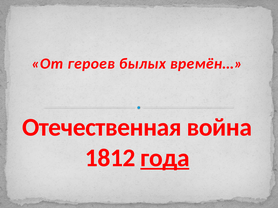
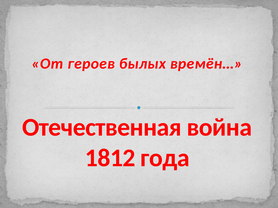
года underline: present -> none
